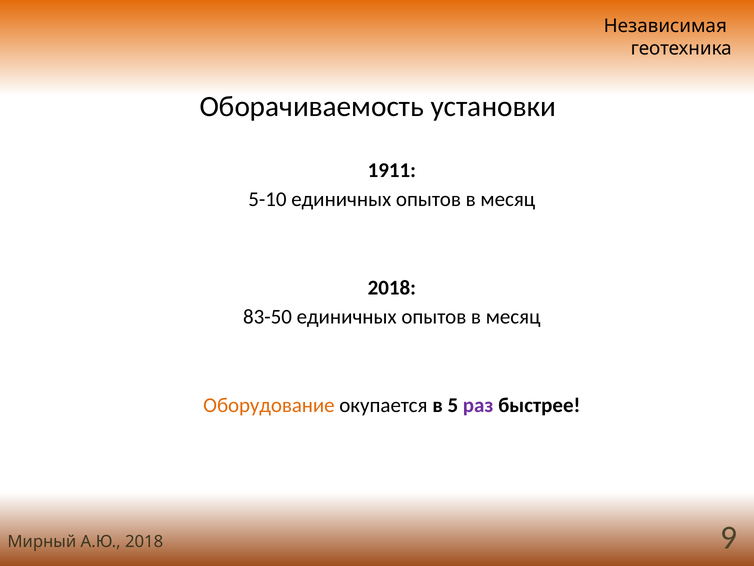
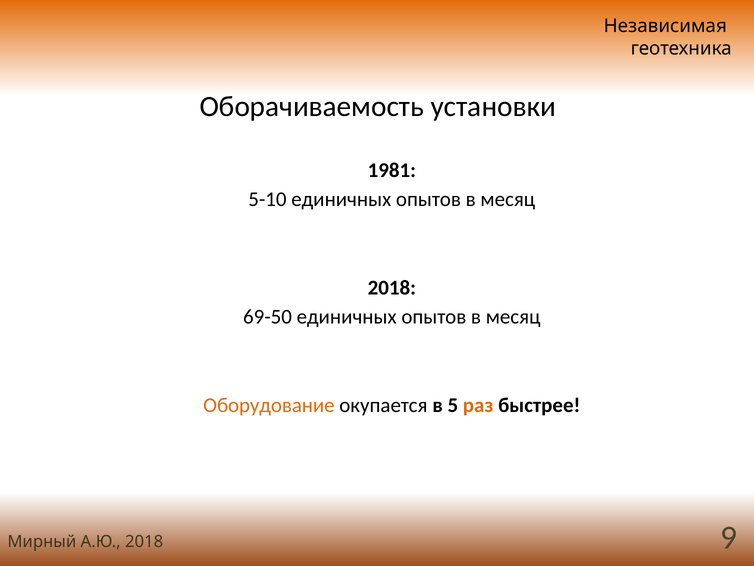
1911: 1911 -> 1981
83-50: 83-50 -> 69-50
раз colour: purple -> orange
